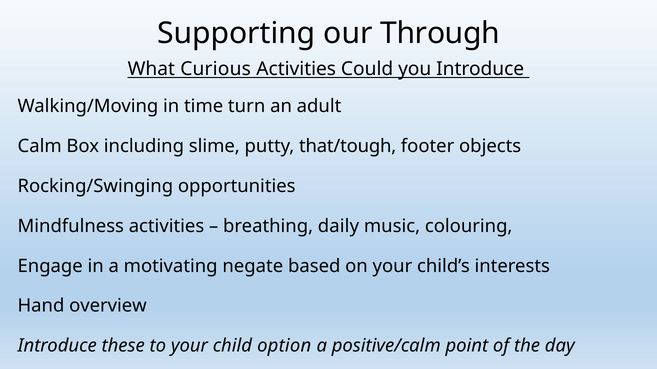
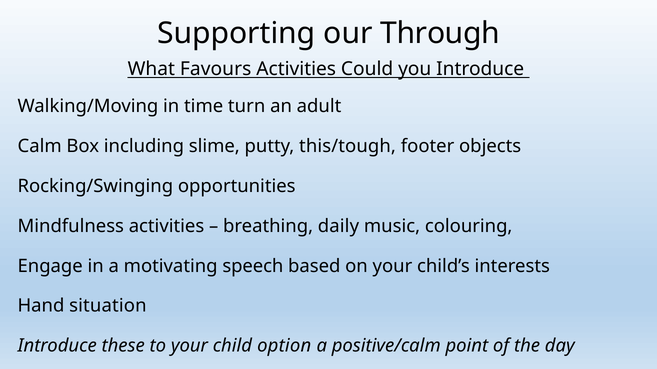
Curious: Curious -> Favours
that/tough: that/tough -> this/tough
negate: negate -> speech
overview: overview -> situation
